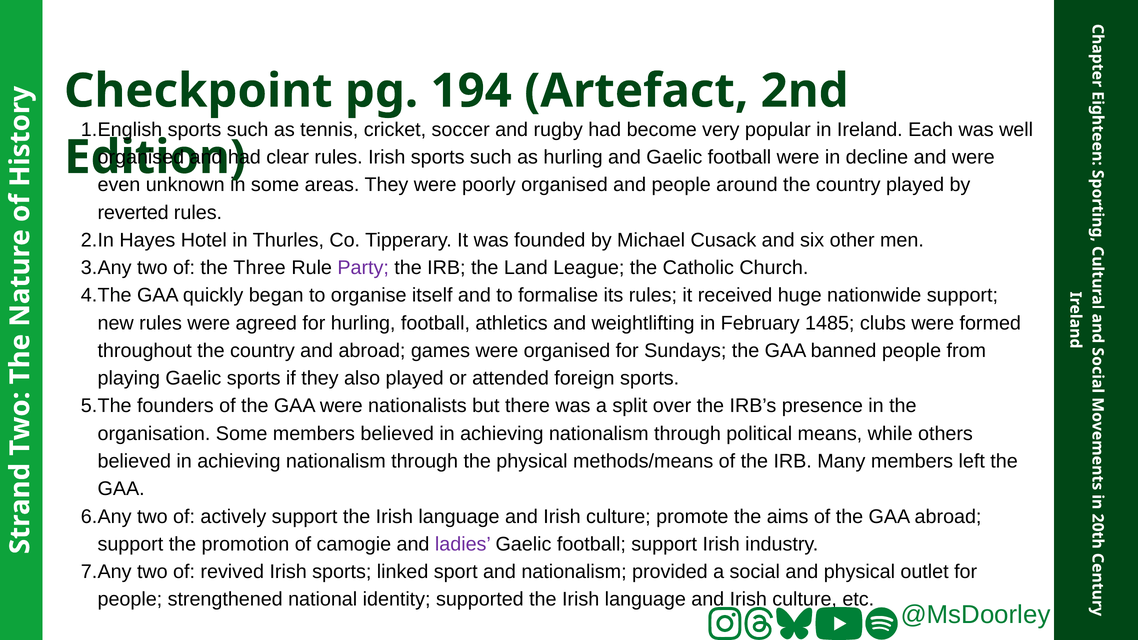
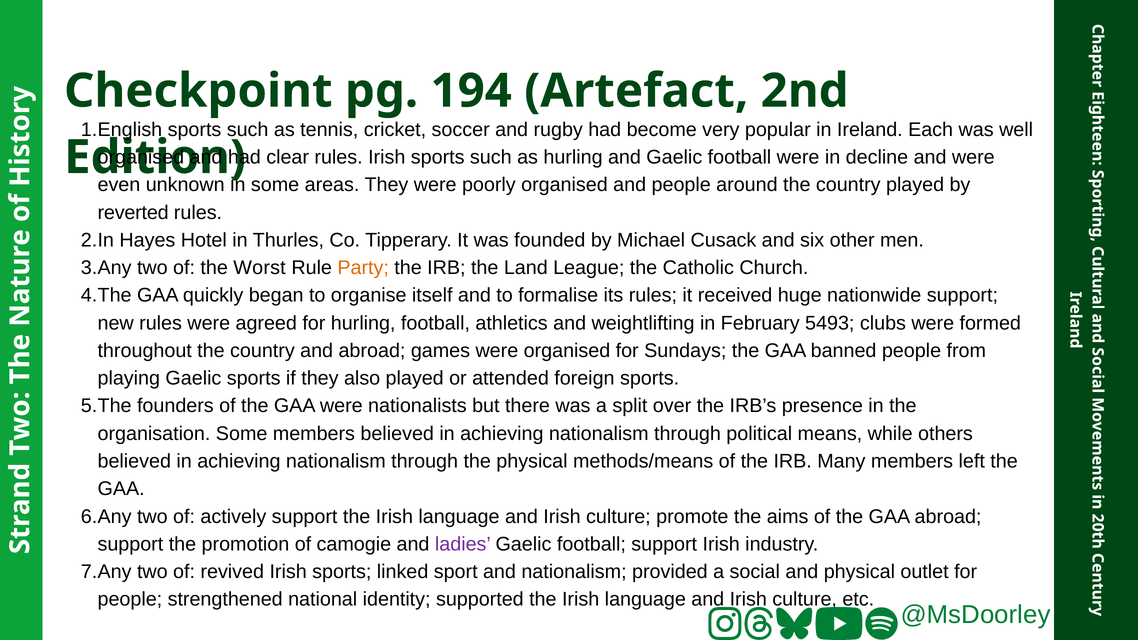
Three: Three -> Worst
Party colour: purple -> orange
1485: 1485 -> 5493
